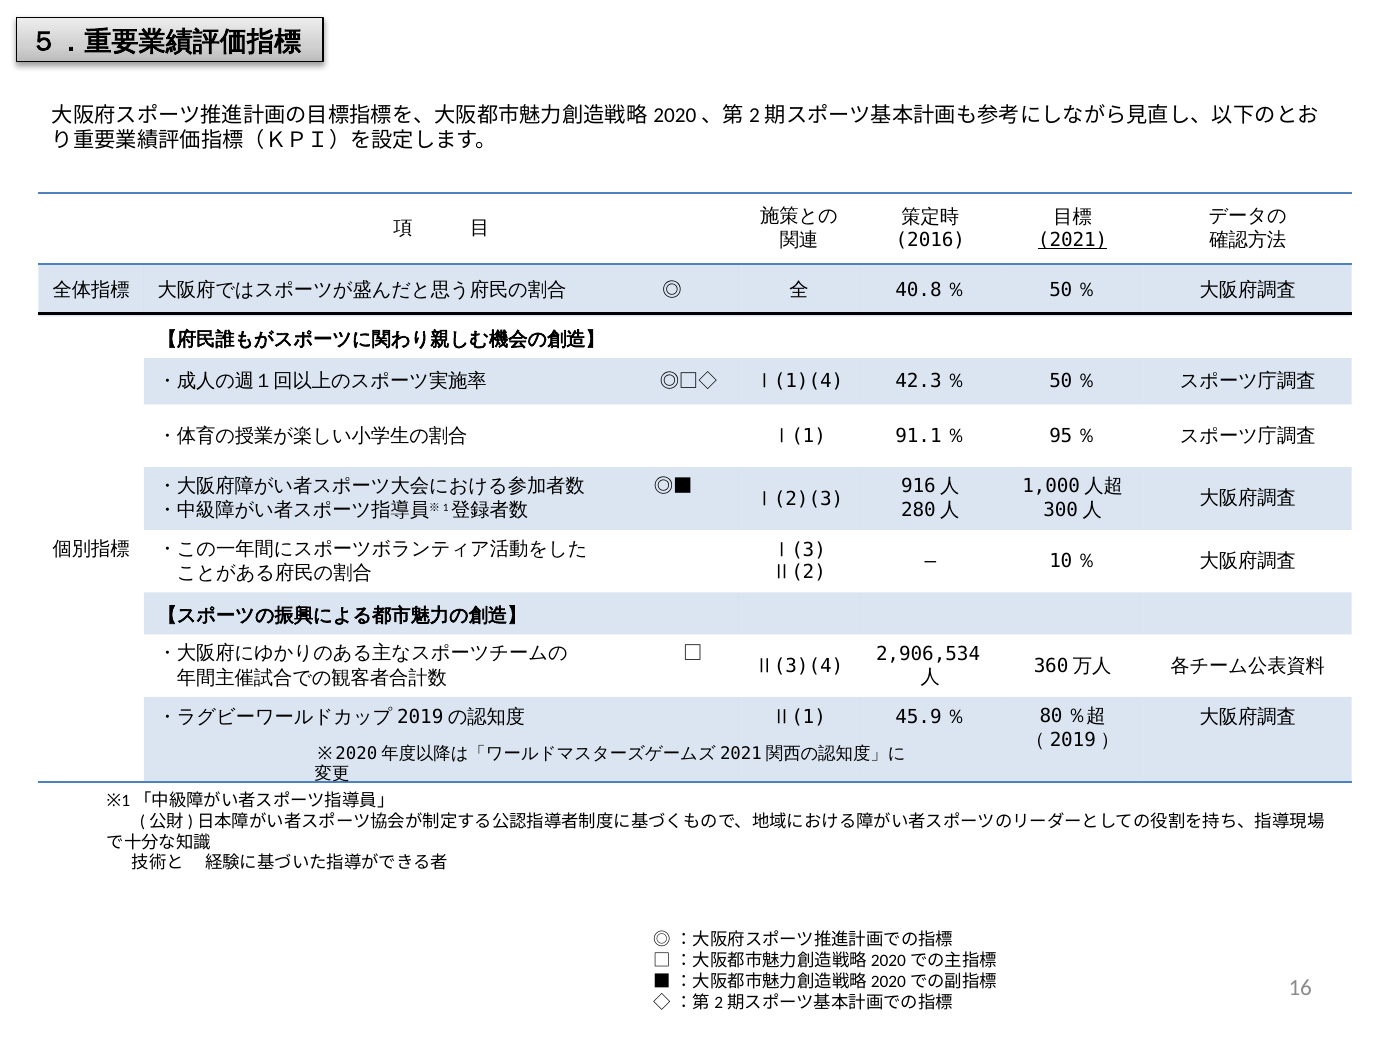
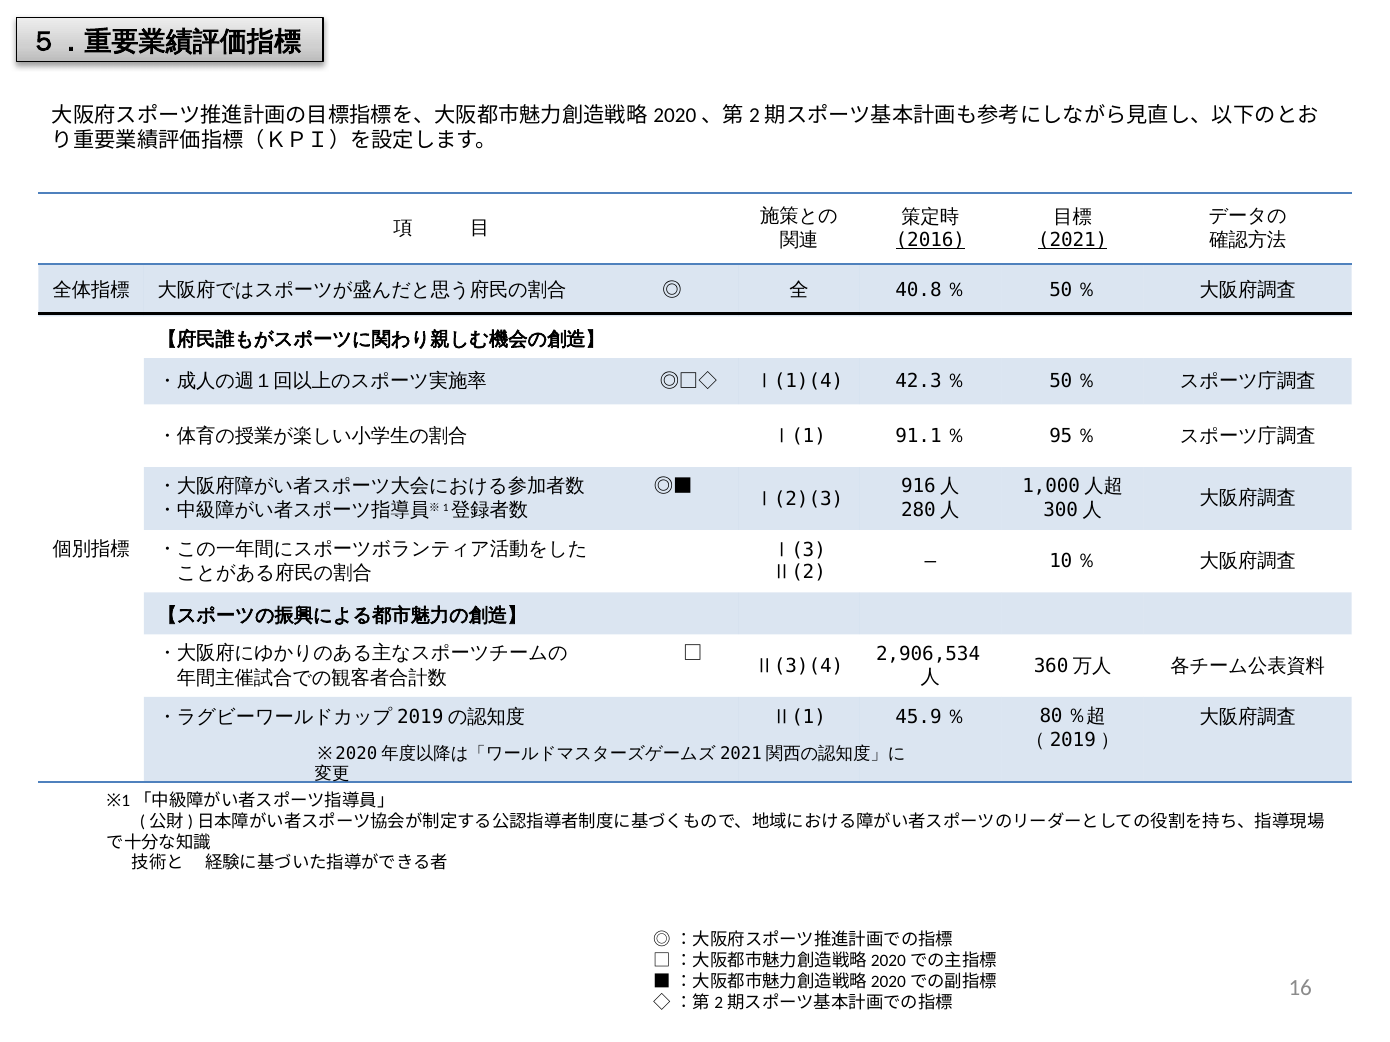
2016 underline: none -> present
